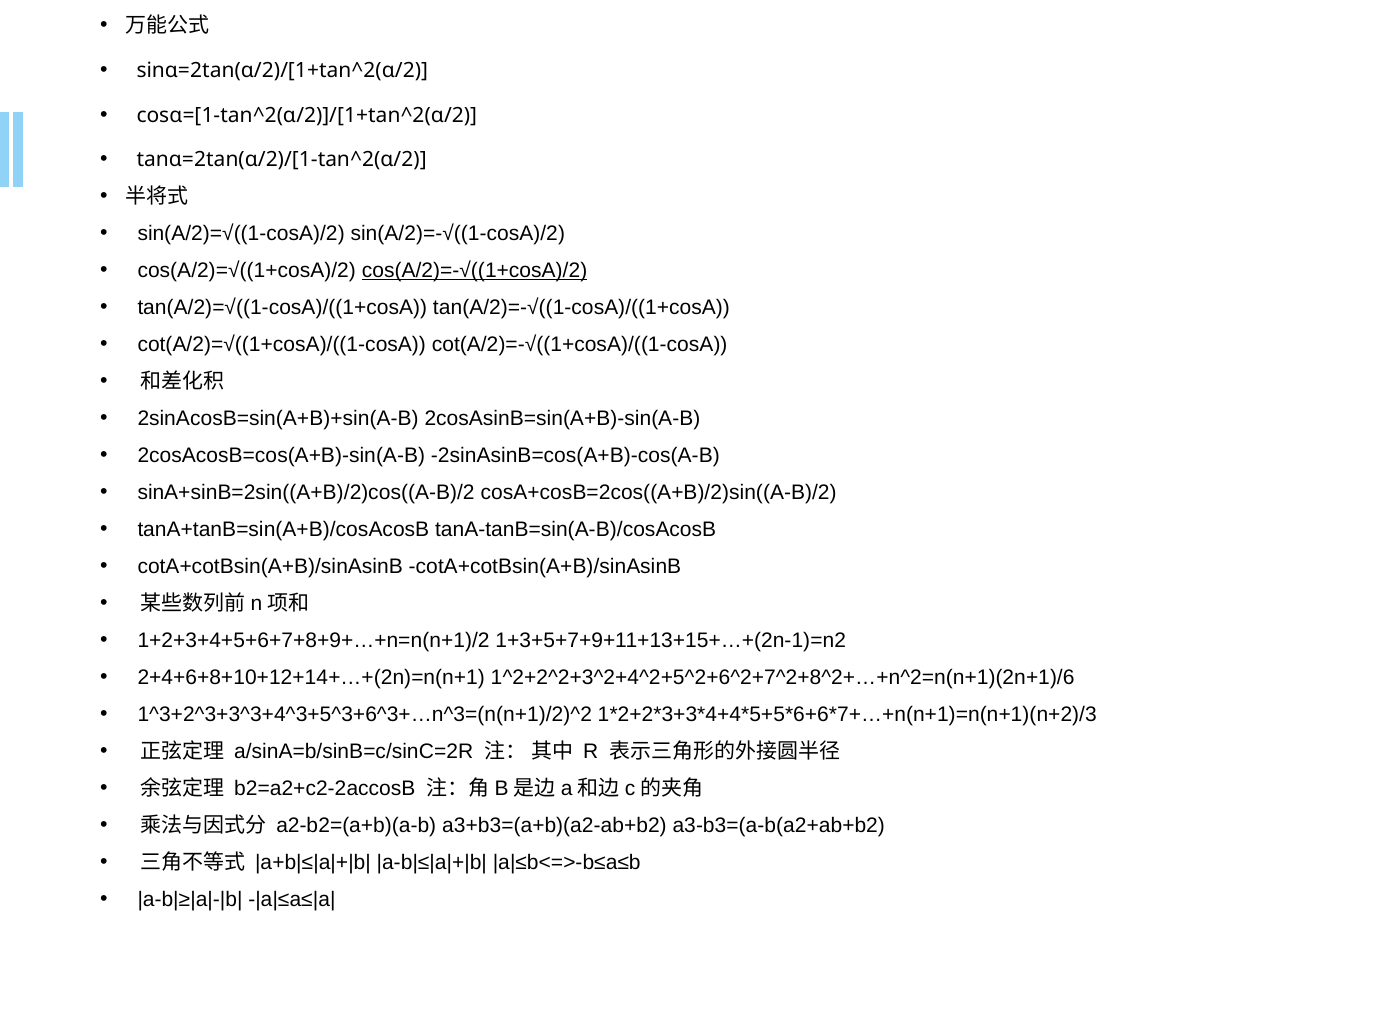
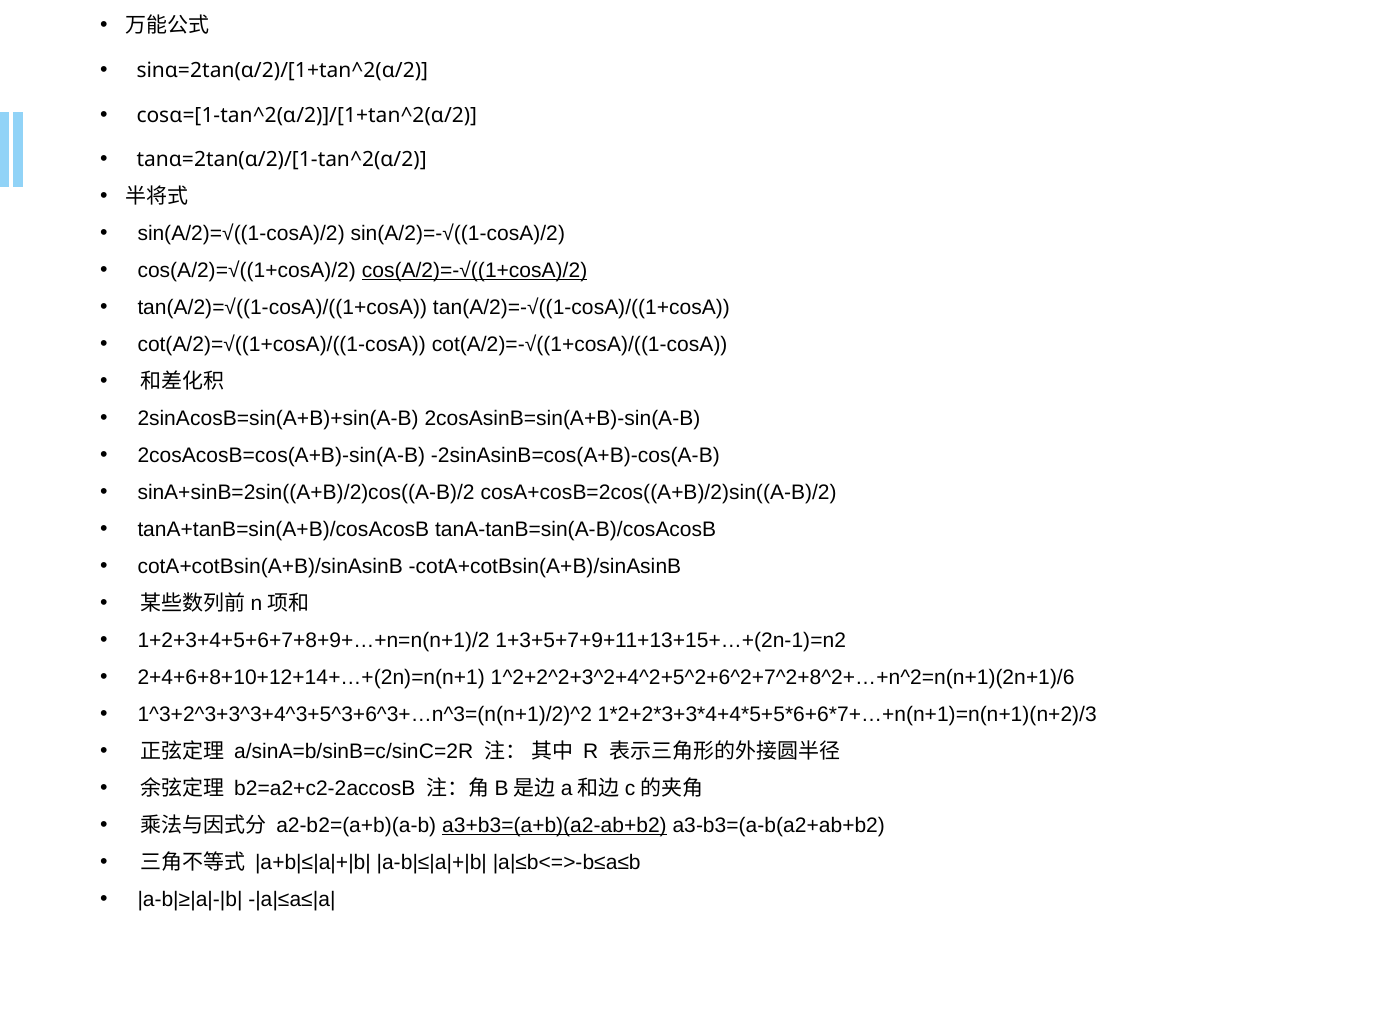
a3+b3=(a+b)(a2-ab+b2 underline: none -> present
